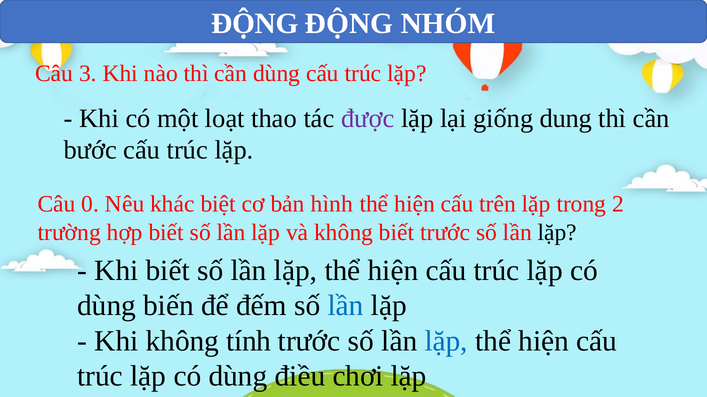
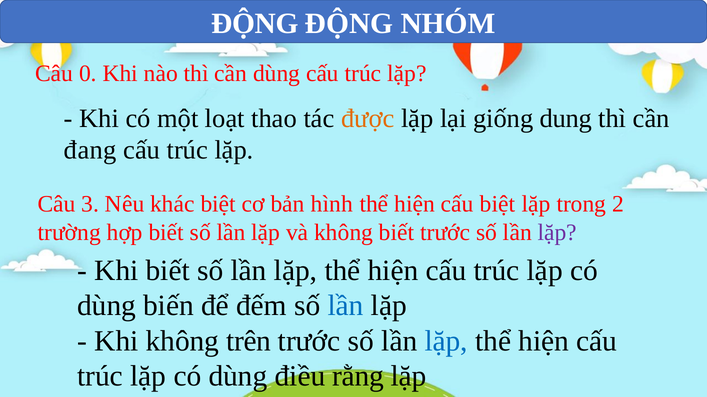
3: 3 -> 0
được colour: purple -> orange
bước: bước -> đang
0: 0 -> 3
cấu trên: trên -> biệt
lặp at (557, 233) colour: black -> purple
tính: tính -> trên
chơi: chơi -> rằng
